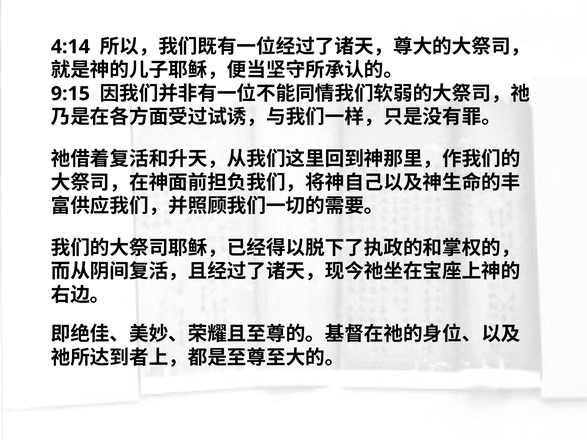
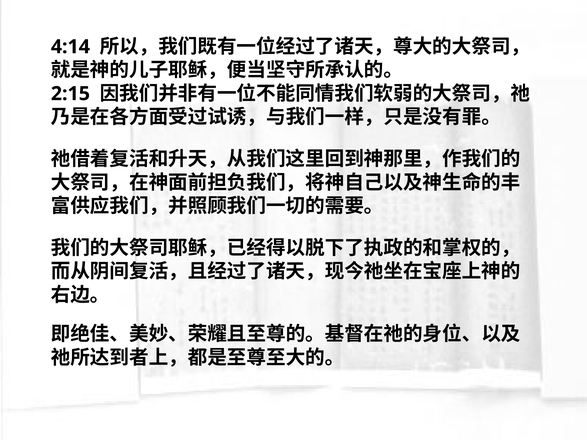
9:15: 9:15 -> 2:15
